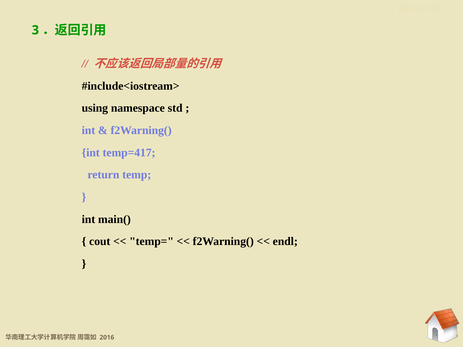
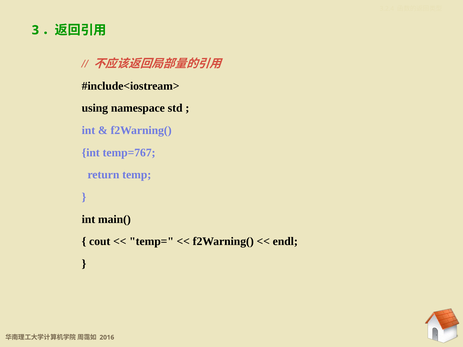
temp=417: temp=417 -> temp=767
